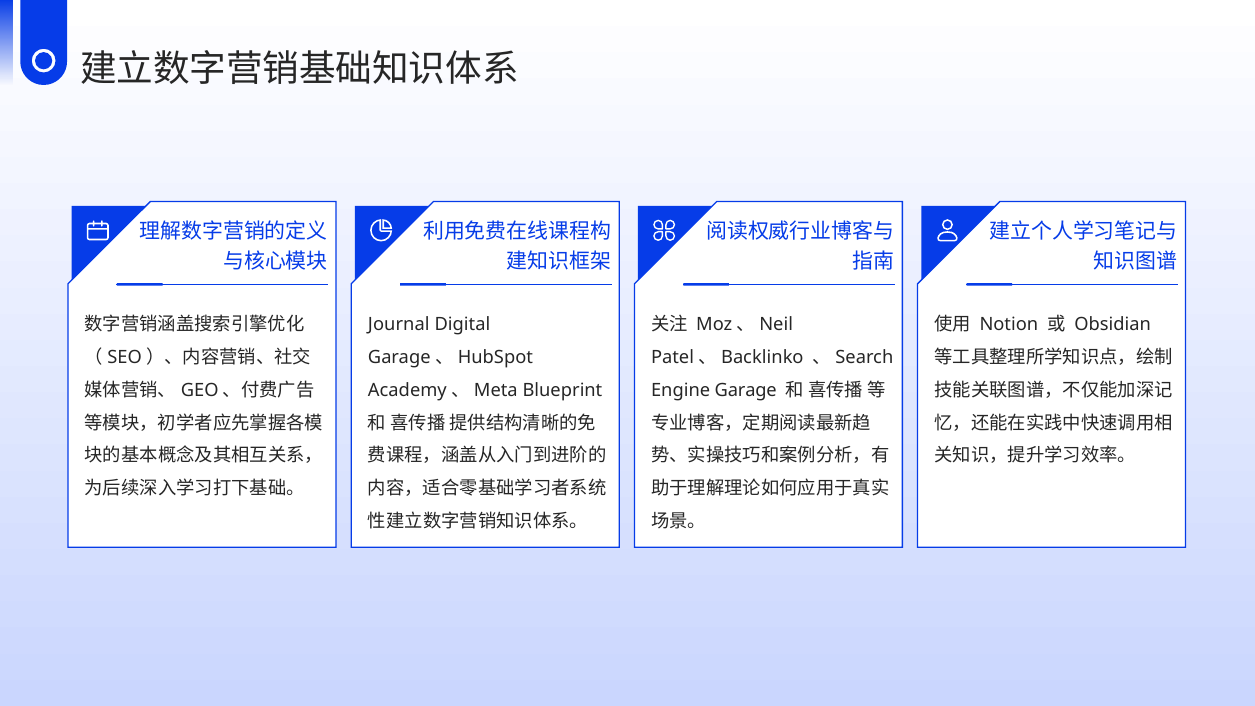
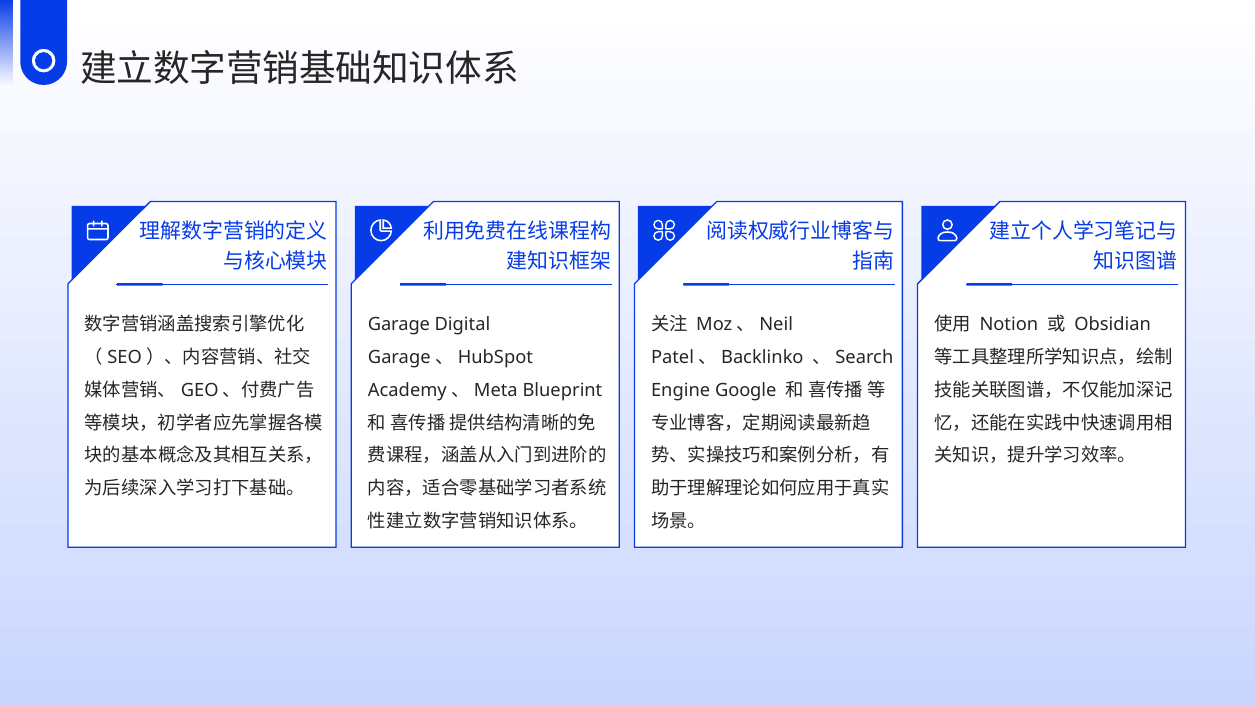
Journal: Journal -> Garage
Garage: Garage -> Google
